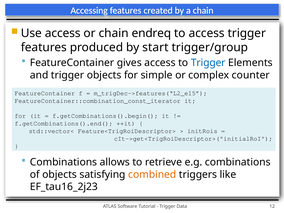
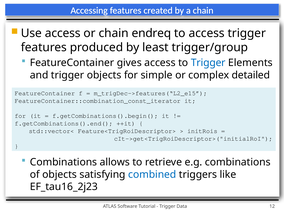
start: start -> least
counter: counter -> detailed
combined colour: orange -> blue
